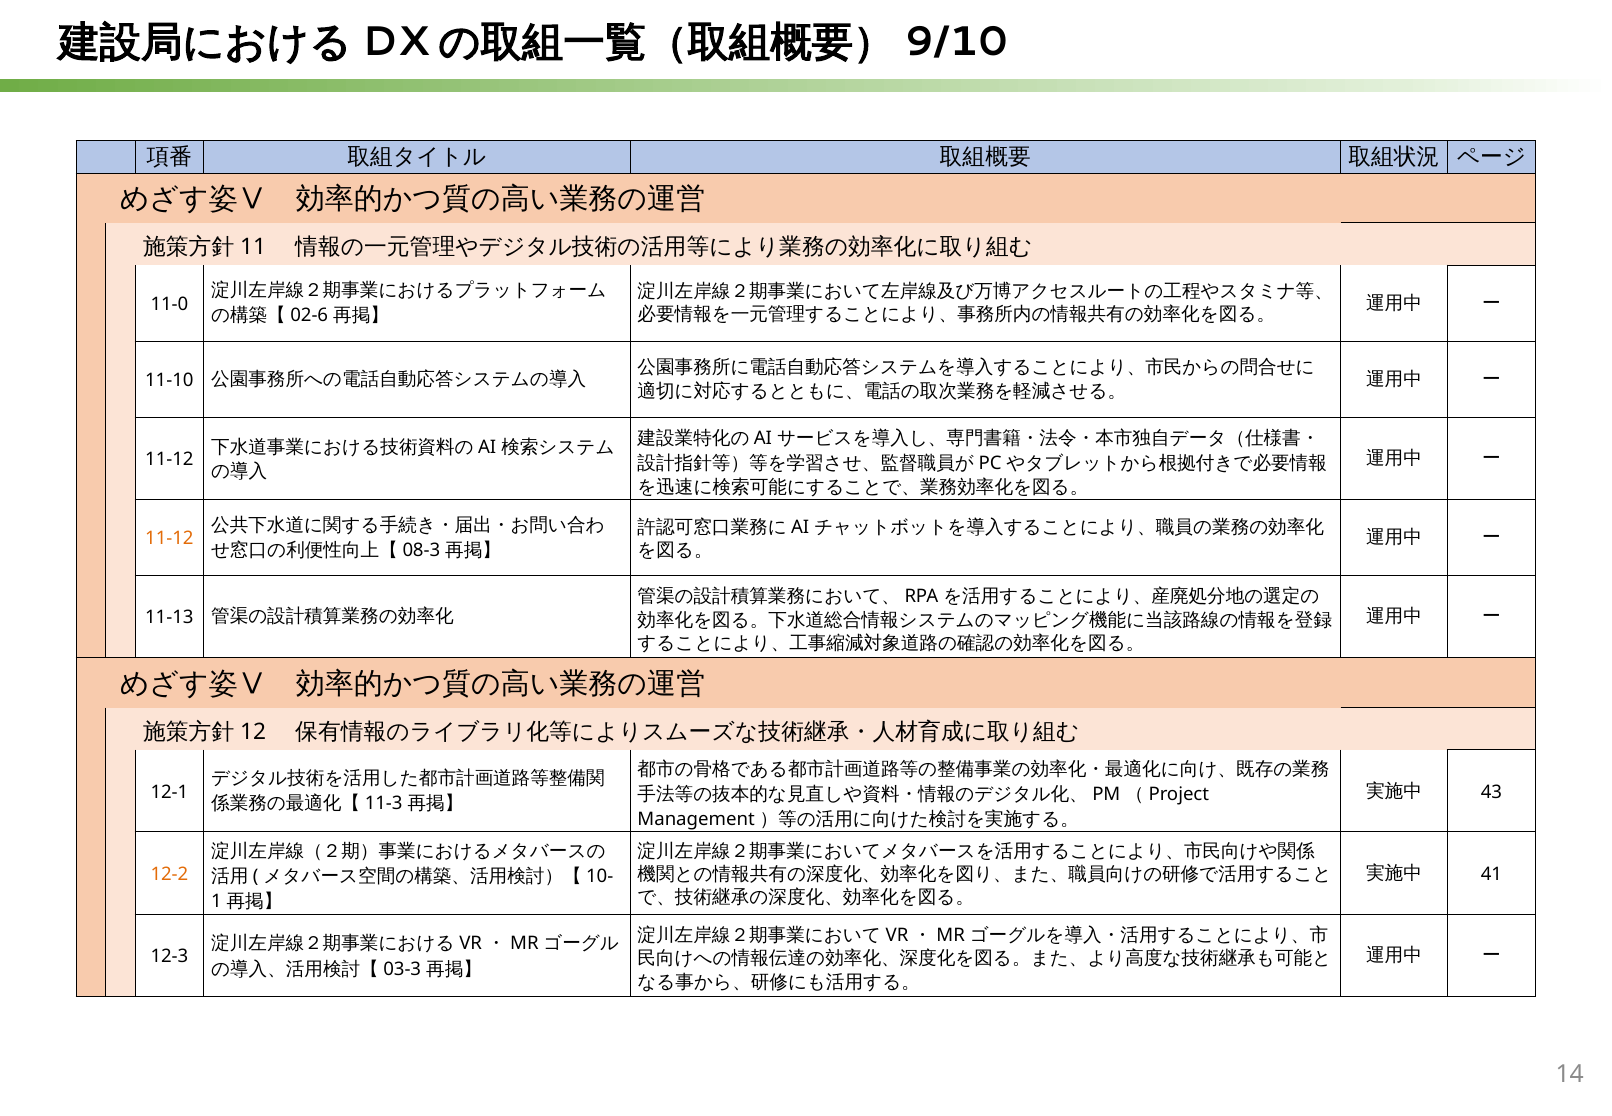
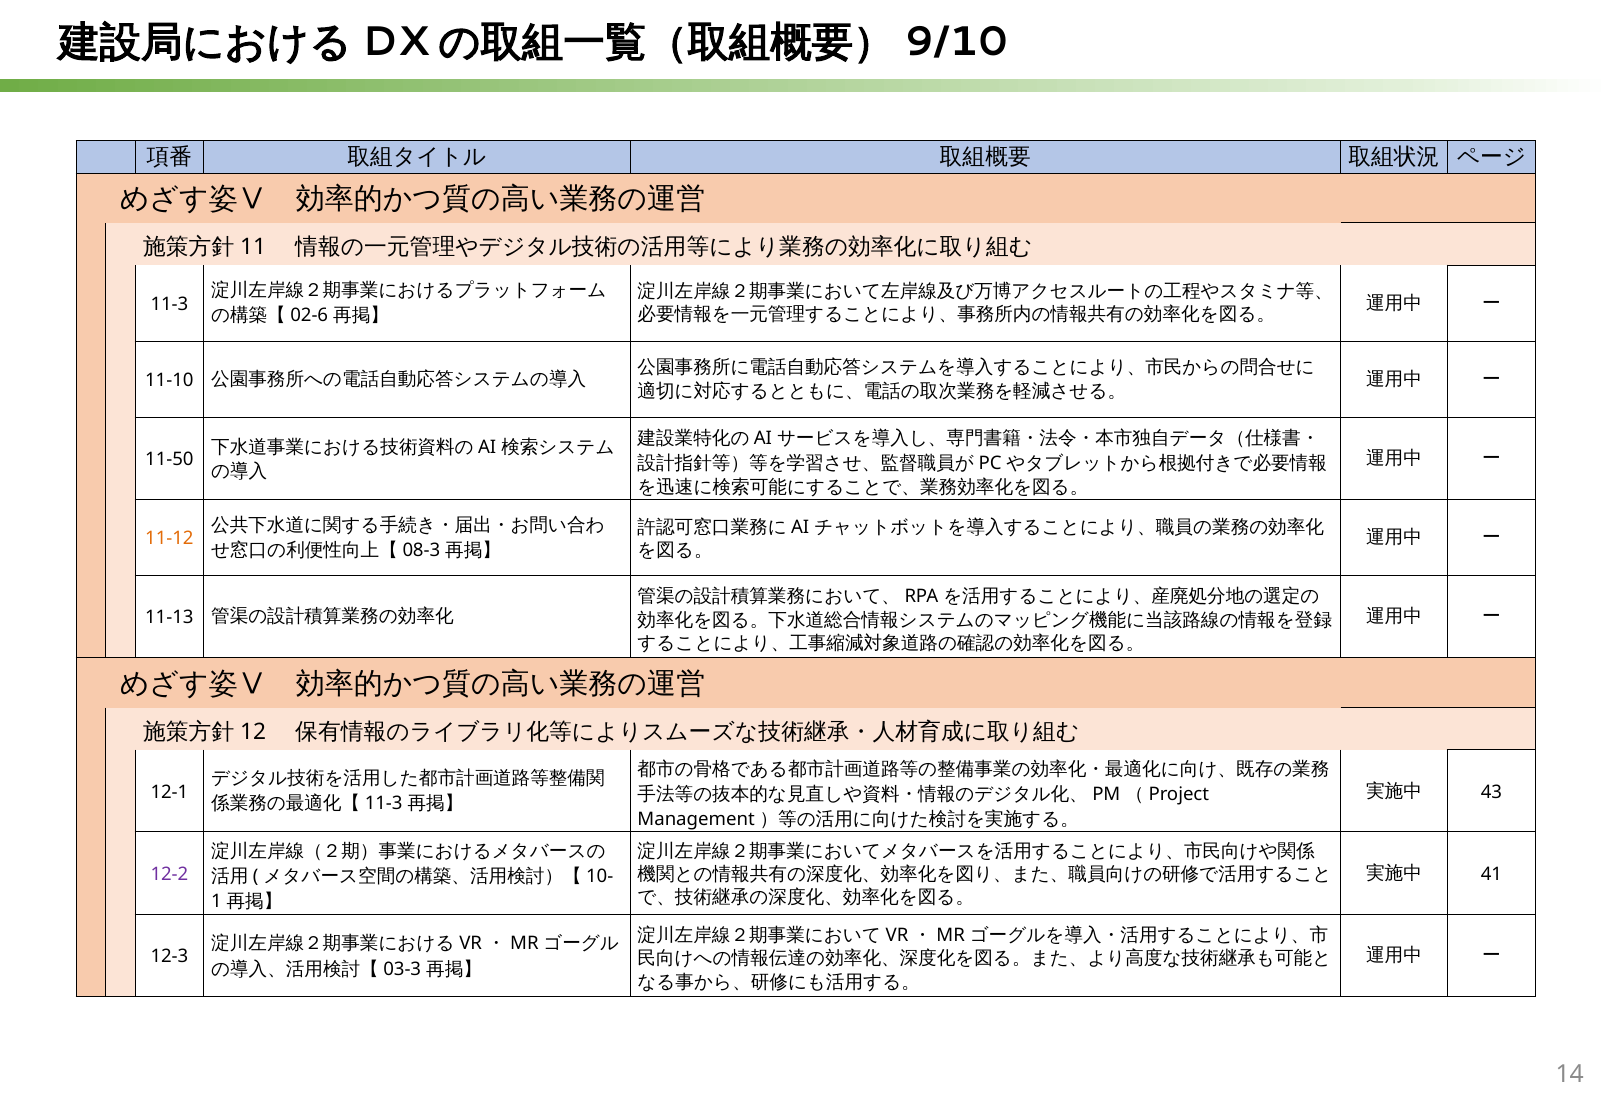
11-0: 11-0 -> 11-3
11-12 at (169, 459): 11-12 -> 11-50
12-2 colour: orange -> purple
